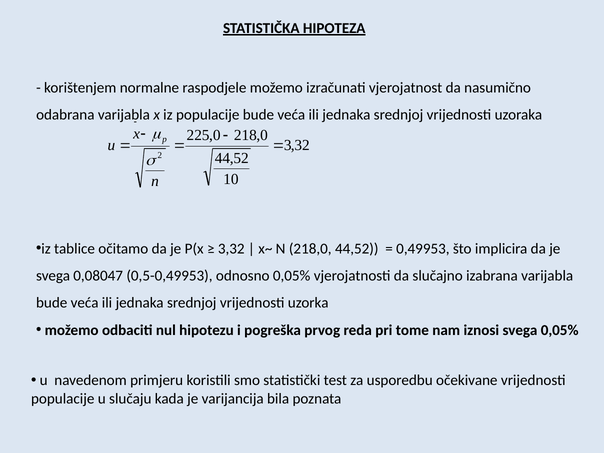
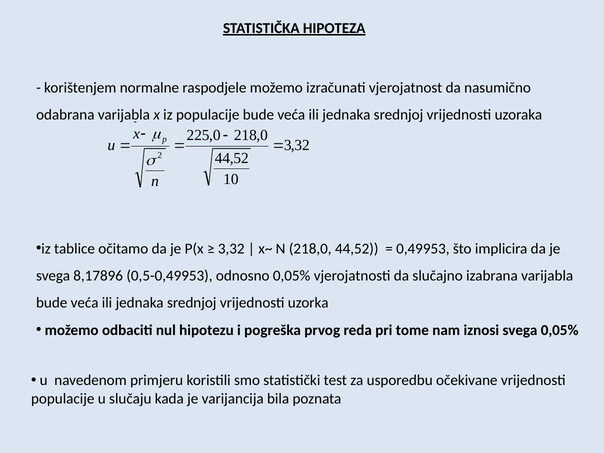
0,08047: 0,08047 -> 8,17896
